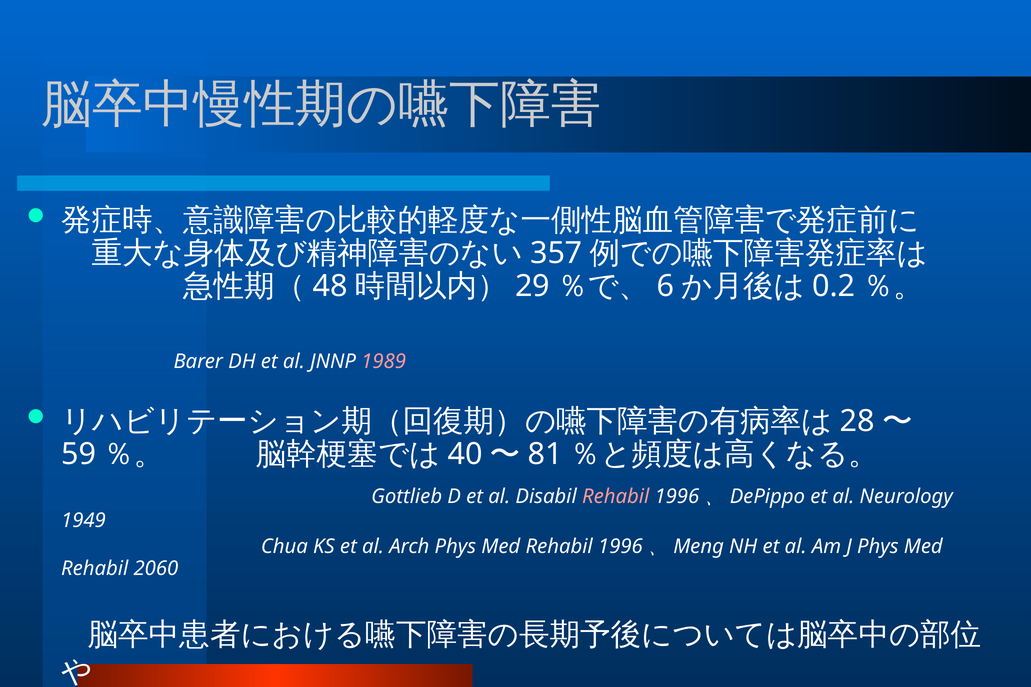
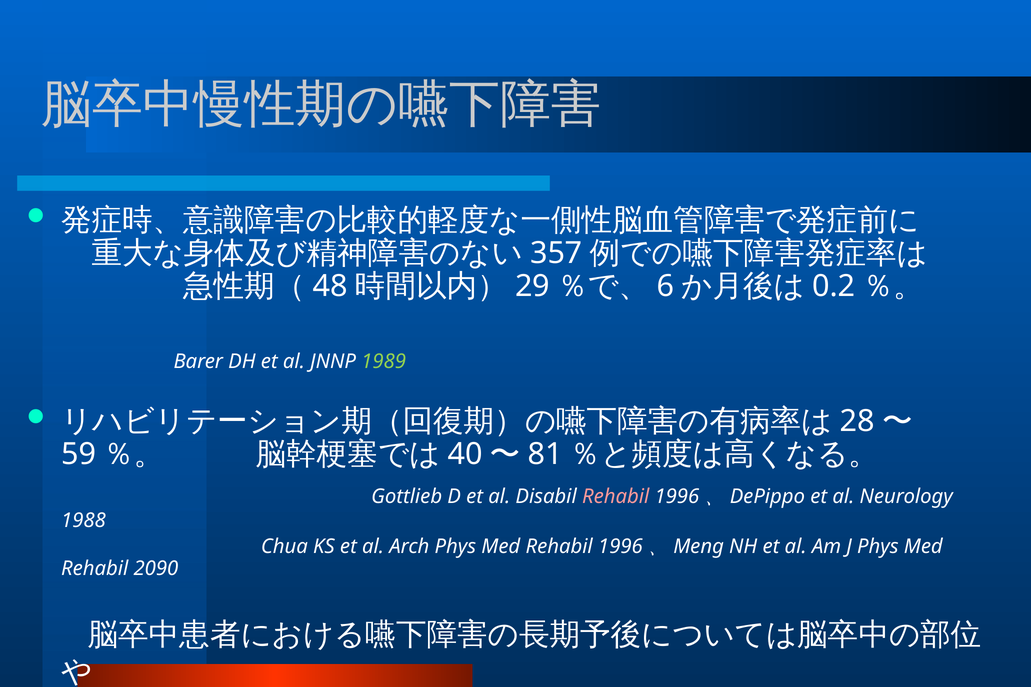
1989 colour: pink -> light green
1949: 1949 -> 1988
2060: 2060 -> 2090
